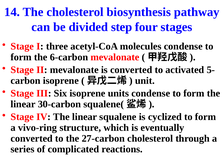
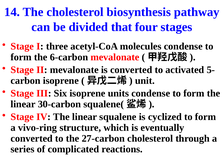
step: step -> that
